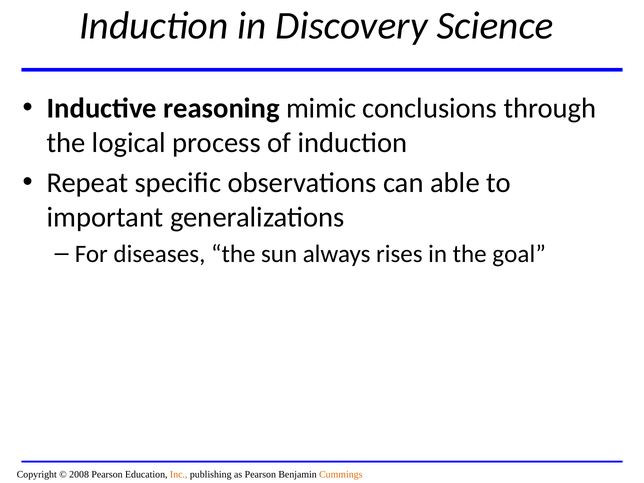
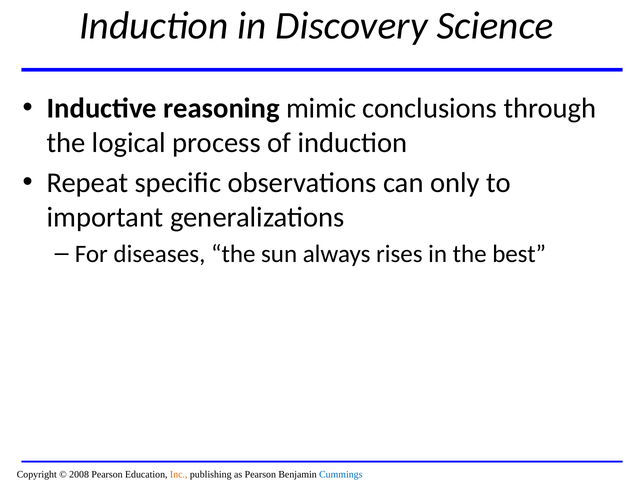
able: able -> only
goal: goal -> best
Cummings colour: orange -> blue
